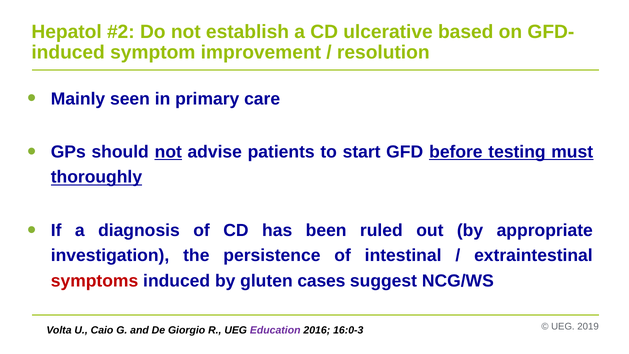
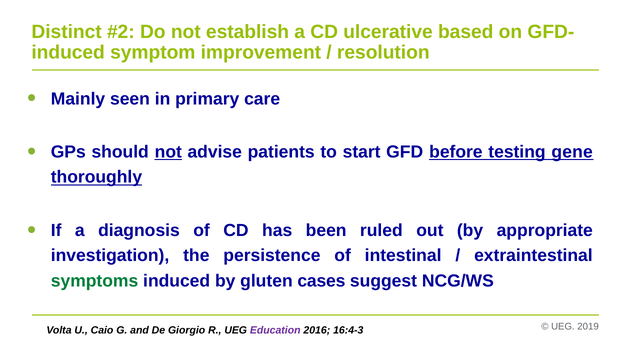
Hepatol: Hepatol -> Distinct
must: must -> gene
symptoms colour: red -> green
16:0-3: 16:0-3 -> 16:4-3
